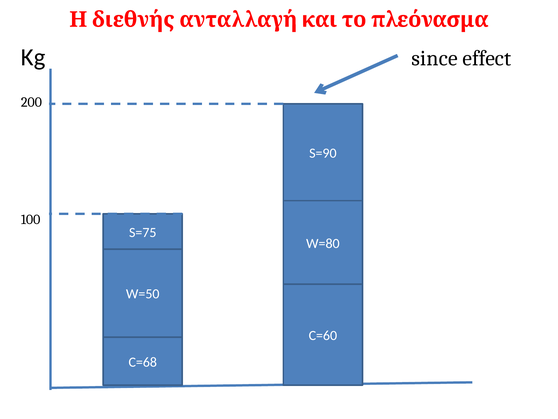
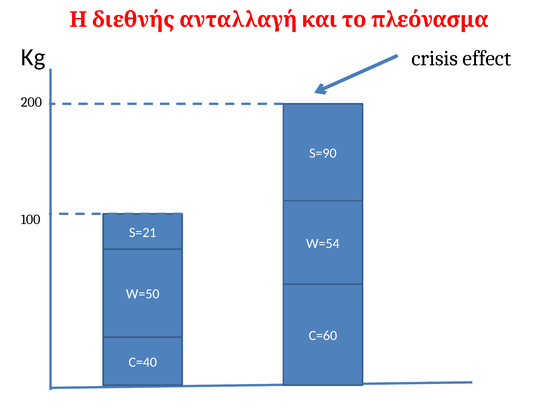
since: since -> crisis
S=75: S=75 -> S=21
W=80: W=80 -> W=54
C=68: C=68 -> C=40
